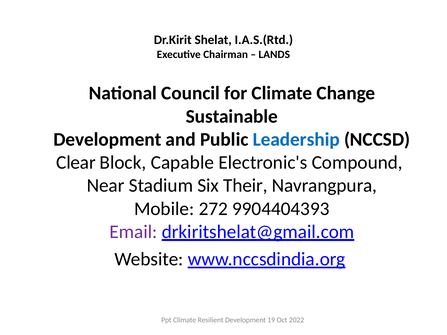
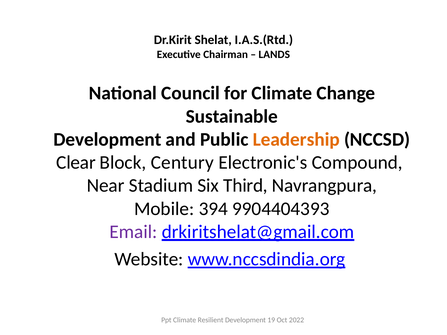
Leadership colour: blue -> orange
Capable: Capable -> Century
Their: Their -> Third
272: 272 -> 394
